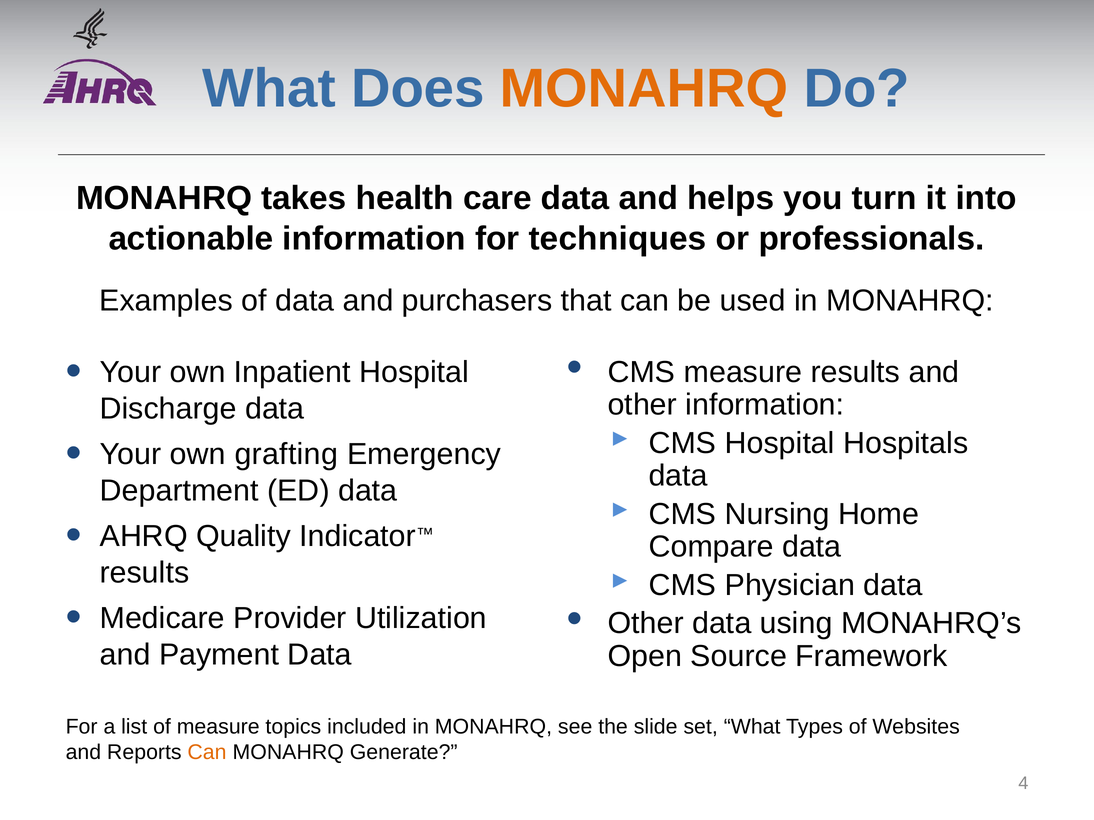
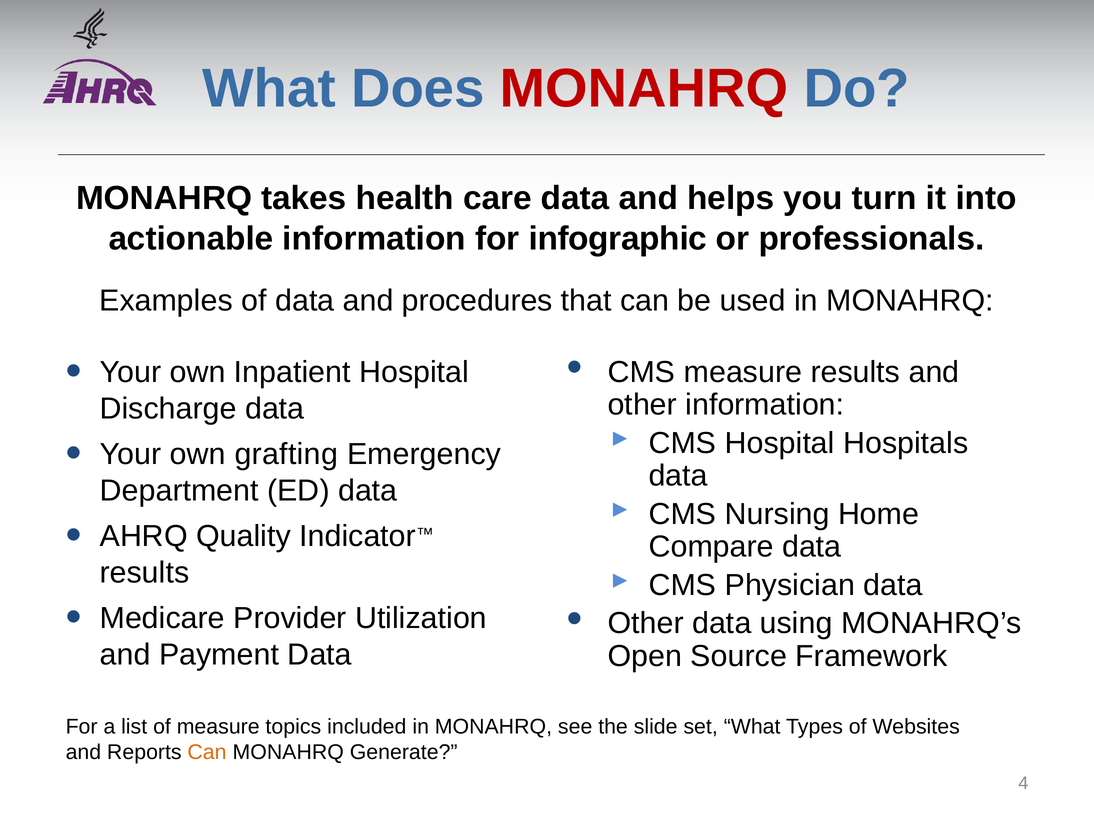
MONAHRQ at (644, 89) colour: orange -> red
techniques: techniques -> infographic
purchasers: purchasers -> procedures
